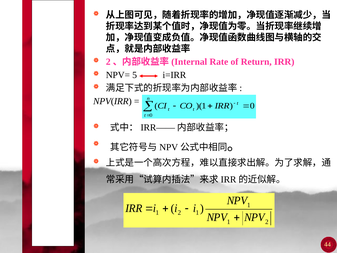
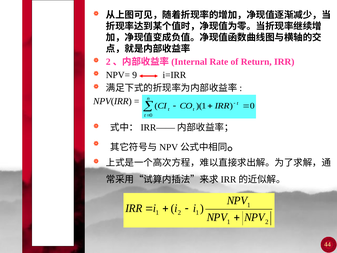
5: 5 -> 9
